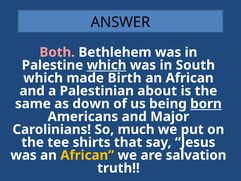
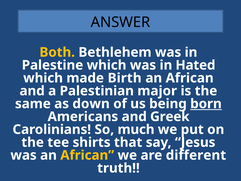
Both colour: pink -> yellow
which at (107, 65) underline: present -> none
South: South -> Hated
about: about -> major
Major: Major -> Greek
salvation: salvation -> different
